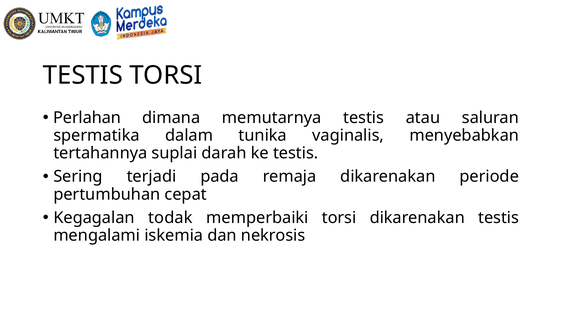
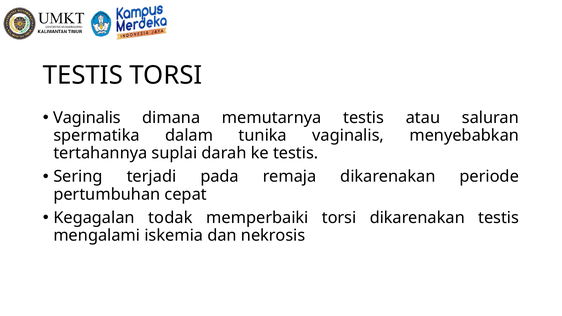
Perlahan at (87, 118): Perlahan -> Vaginalis
